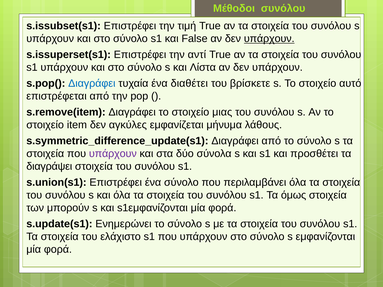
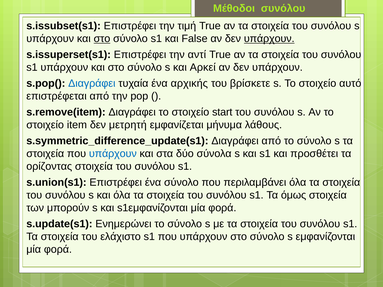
στο at (102, 39) underline: none -> present
Λίστα: Λίστα -> Αρκεί
διαθέτει: διαθέτει -> αρχικής
μιας: μιας -> start
αγκύλες: αγκύλες -> μετρητή
υπάρχουν at (113, 154) colour: purple -> blue
διαγράψει: διαγράψει -> ορίζοντας
